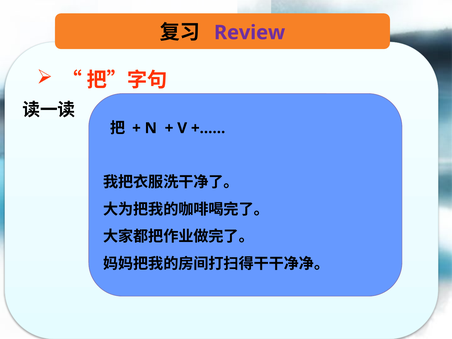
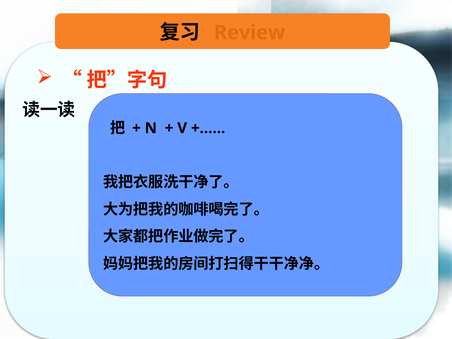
Review colour: purple -> orange
